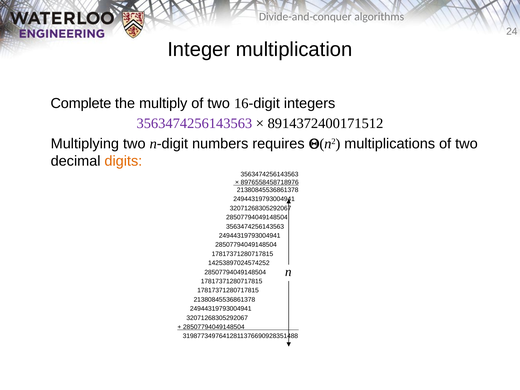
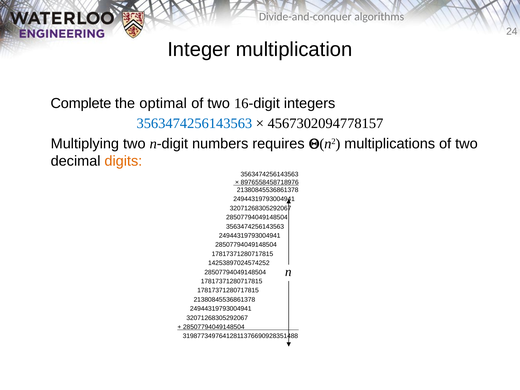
multiply: multiply -> optimal
3563474256143563 at (194, 124) colour: purple -> blue
8914372400171512: 8914372400171512 -> 4567302094778157
